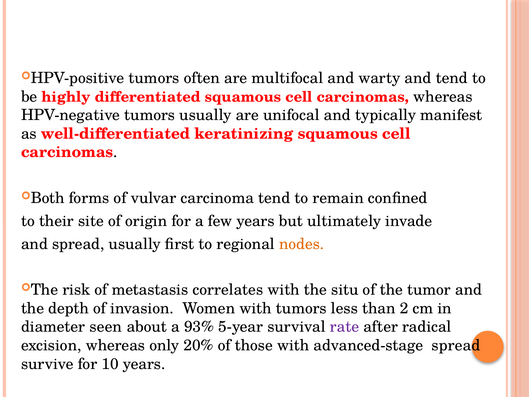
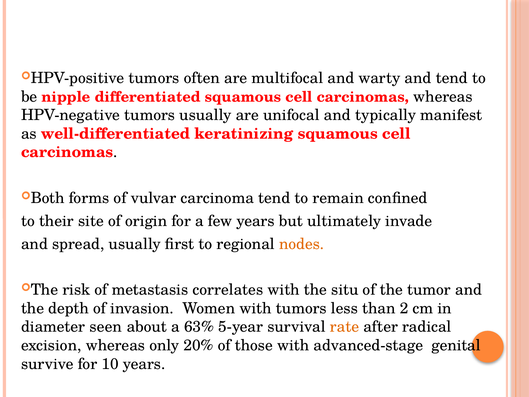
highly: highly -> nipple
93%: 93% -> 63%
rate colour: purple -> orange
advanced-stage spread: spread -> genital
